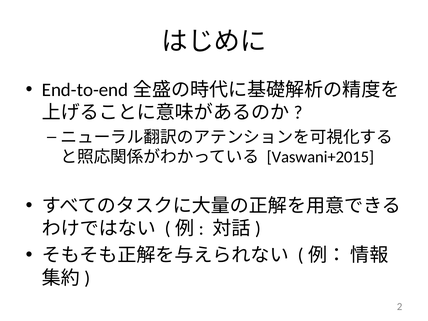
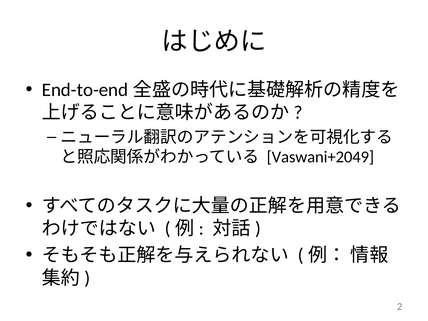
Vaswani+2015: Vaswani+2015 -> Vaswani+2049
